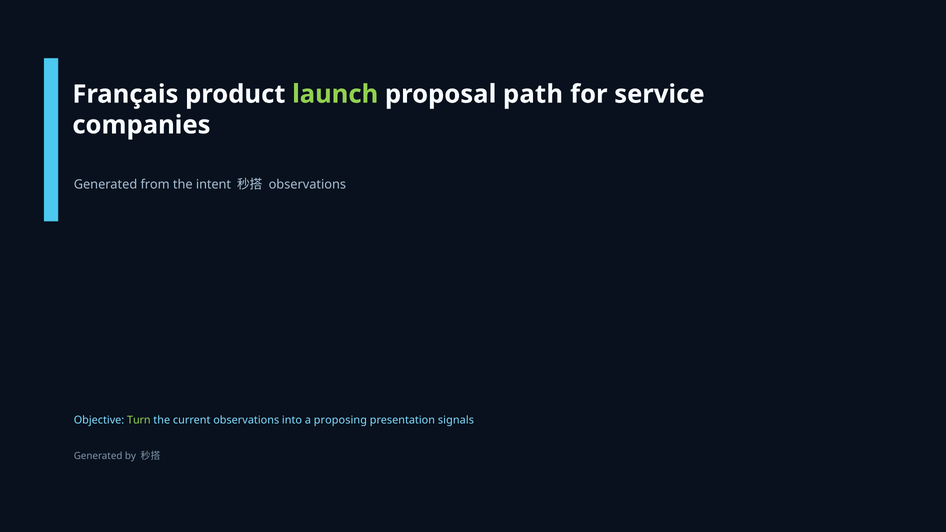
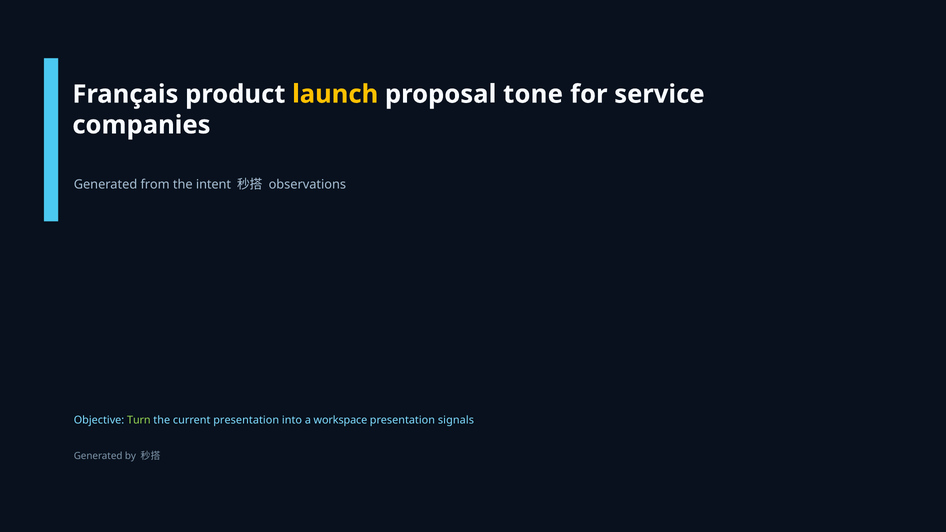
launch colour: light green -> yellow
path: path -> tone
current observations: observations -> presentation
proposing: proposing -> workspace
